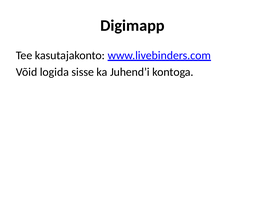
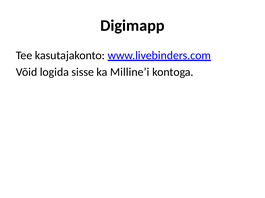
Juhend’i: Juhend’i -> Milline’i
